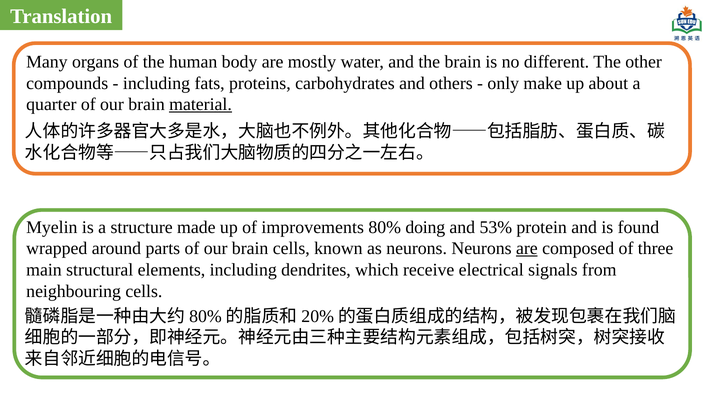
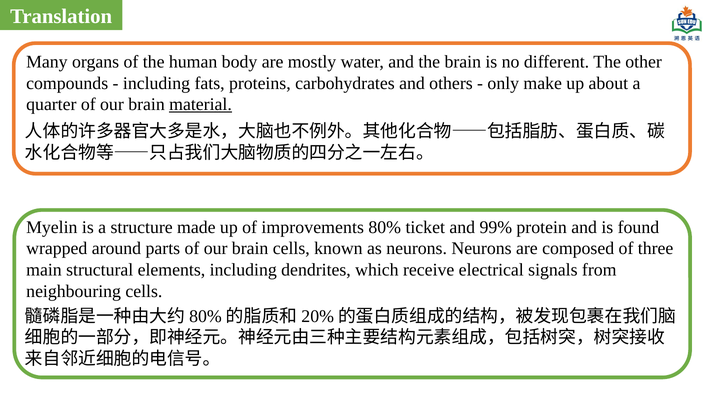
doing: doing -> ticket
53%: 53% -> 99%
are at (527, 248) underline: present -> none
